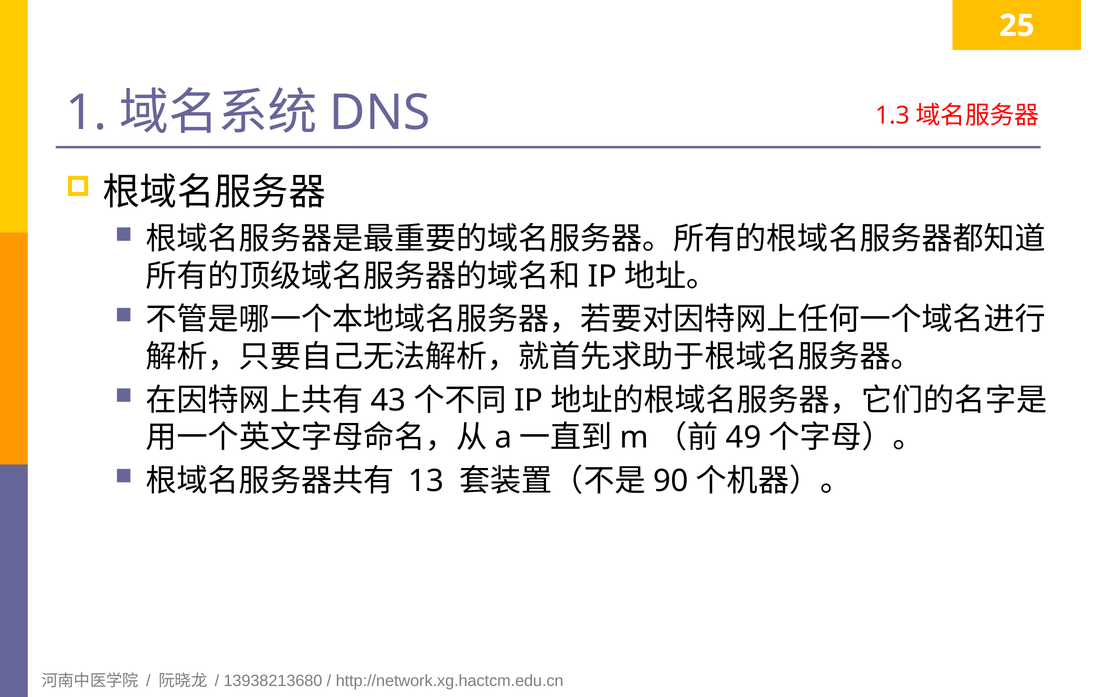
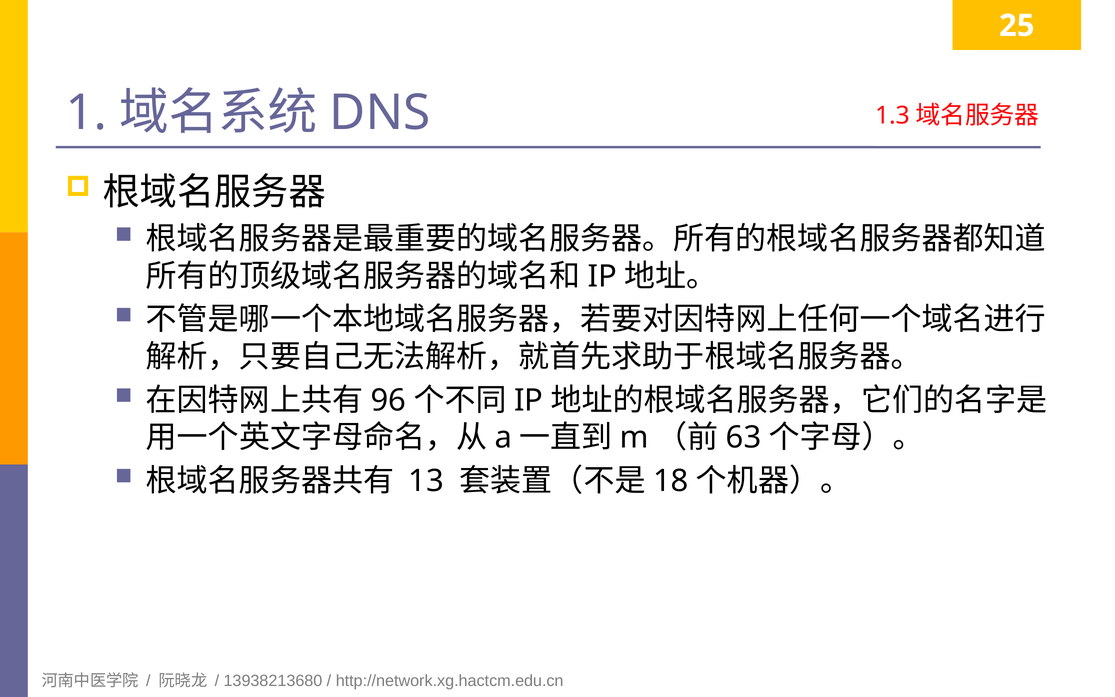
43: 43 -> 96
49: 49 -> 63
90: 90 -> 18
